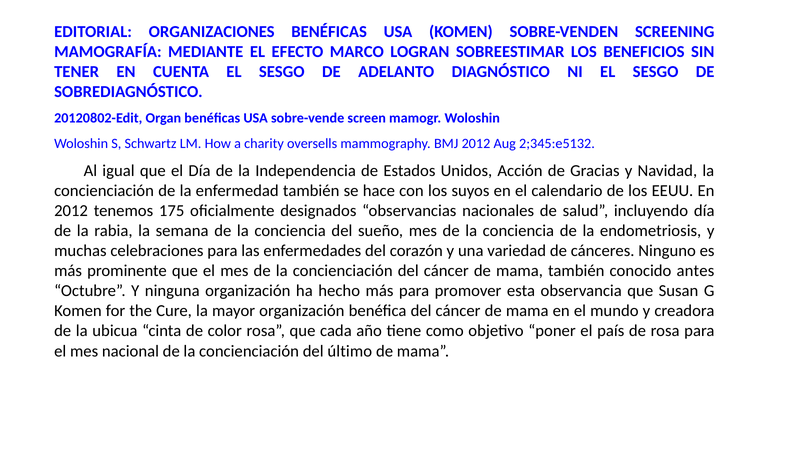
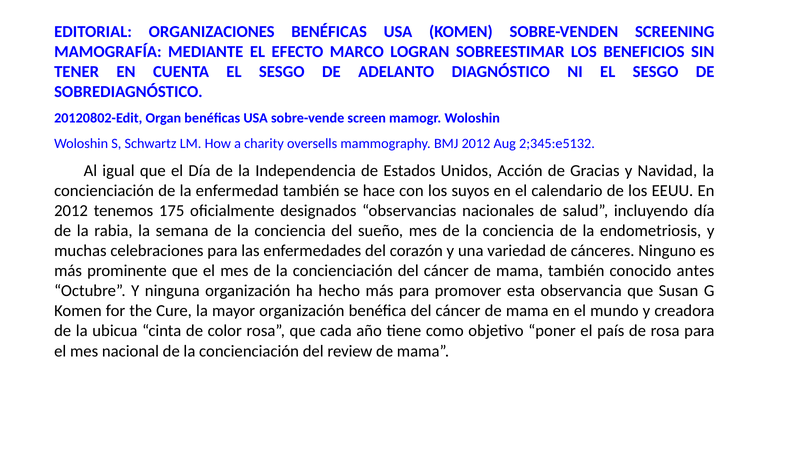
último: último -> review
